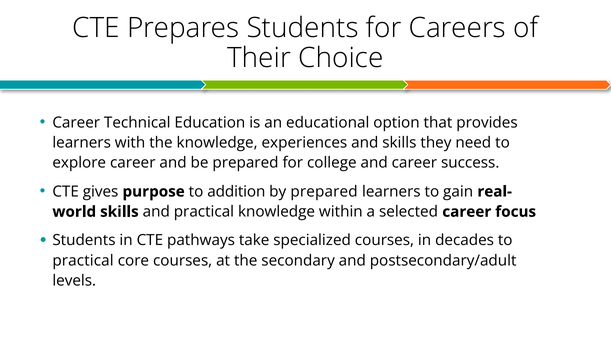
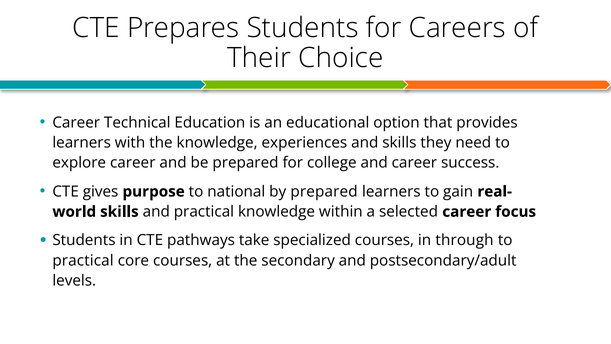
addition: addition -> national
decades: decades -> through
